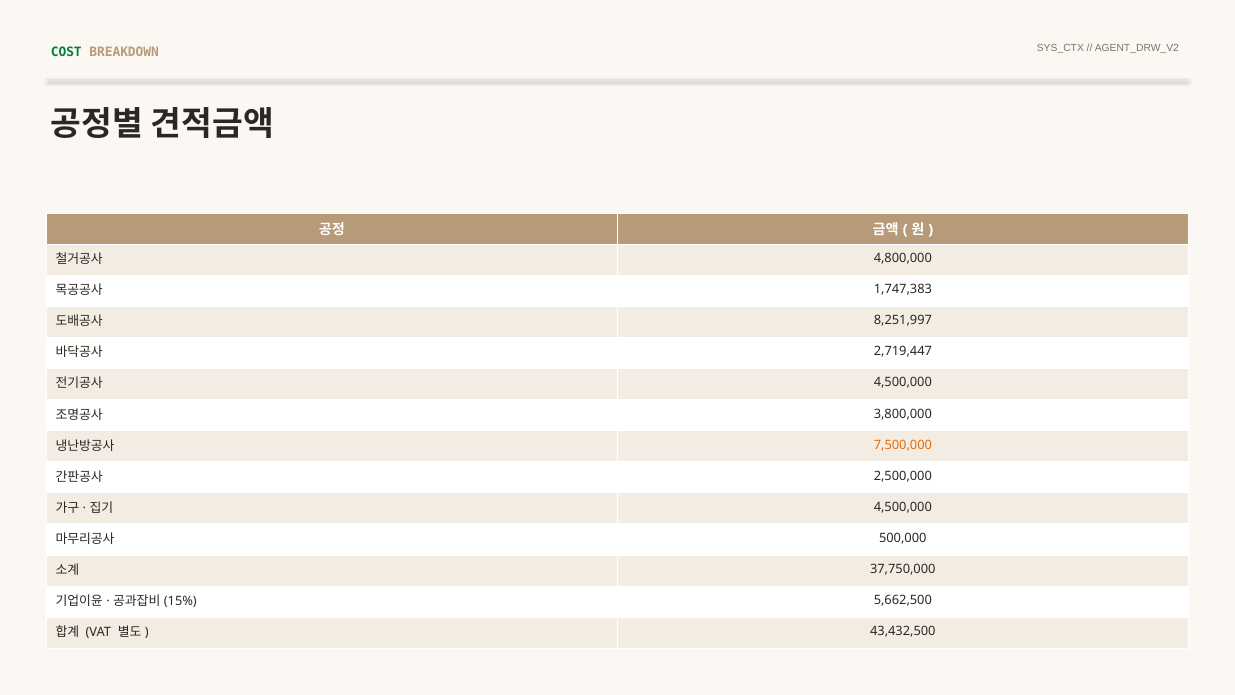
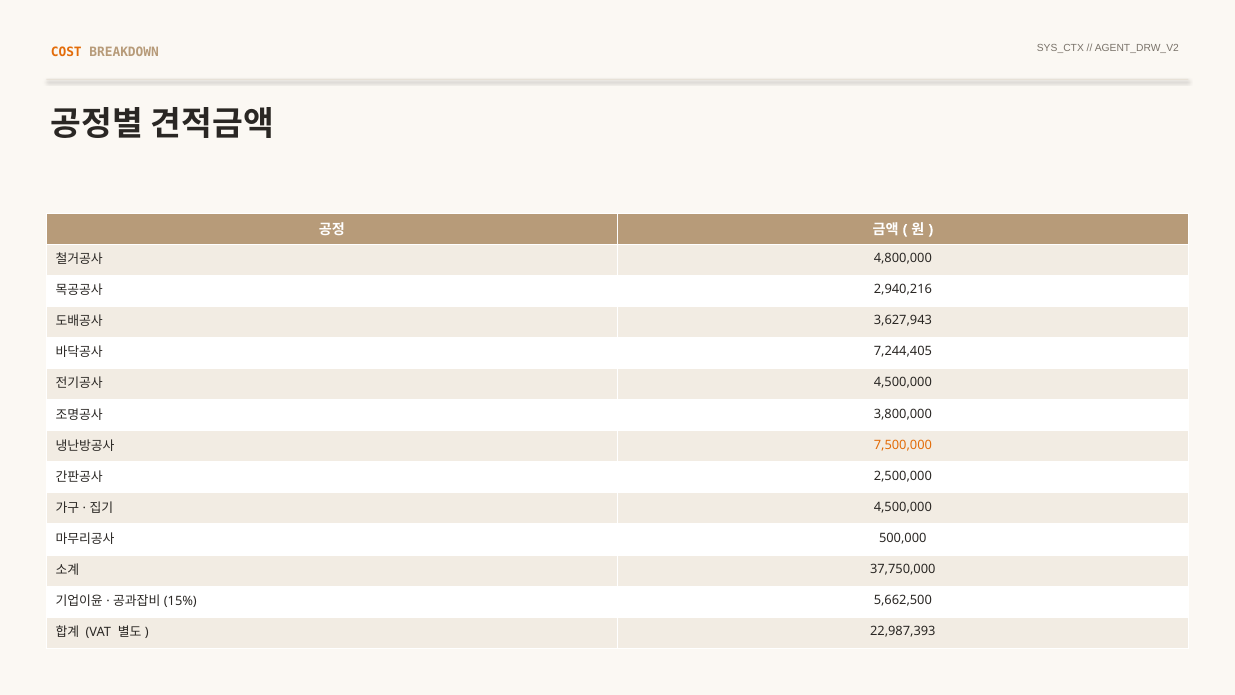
COST colour: green -> orange
1,747,383: 1,747,383 -> 2,940,216
8,251,997: 8,251,997 -> 3,627,943
2,719,447: 2,719,447 -> 7,244,405
43,432,500: 43,432,500 -> 22,987,393
